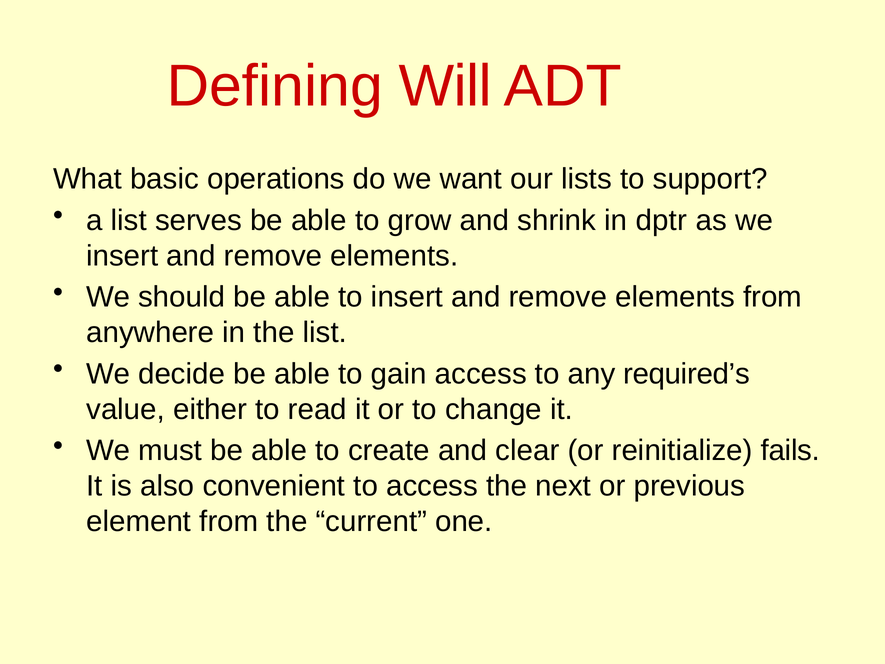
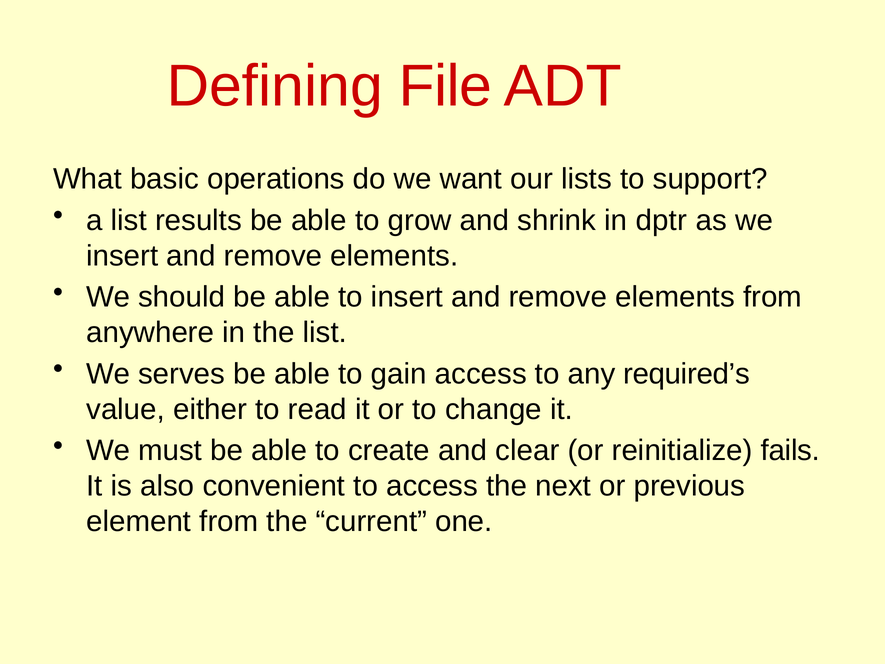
Will: Will -> File
serves: serves -> results
decide: decide -> serves
